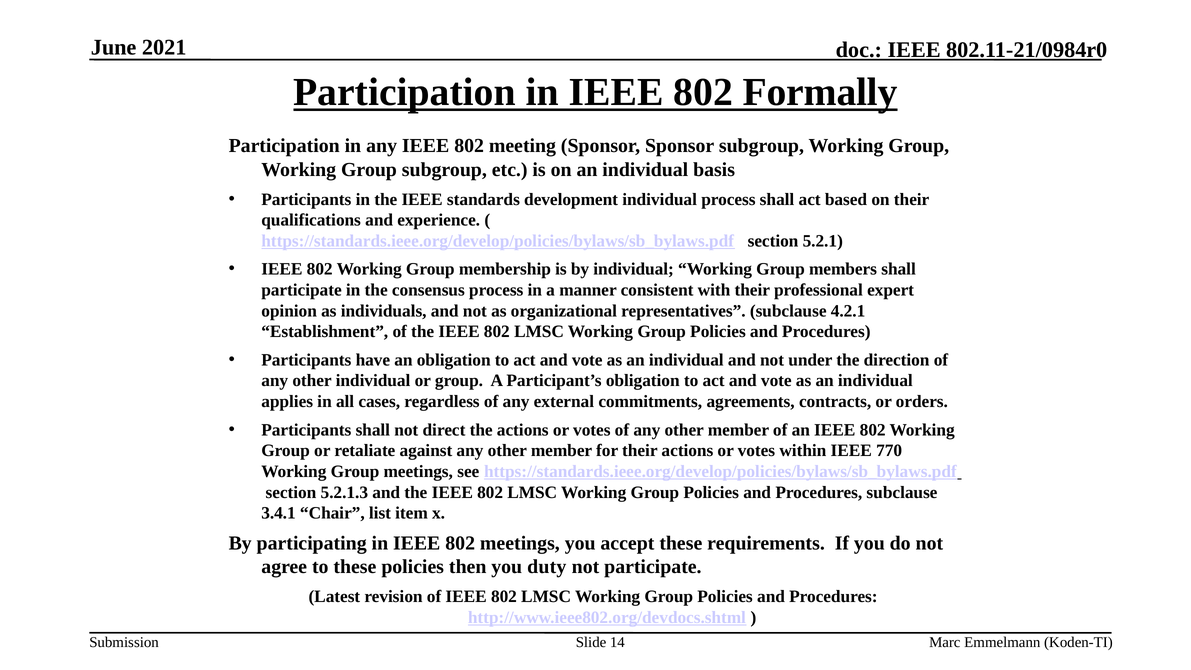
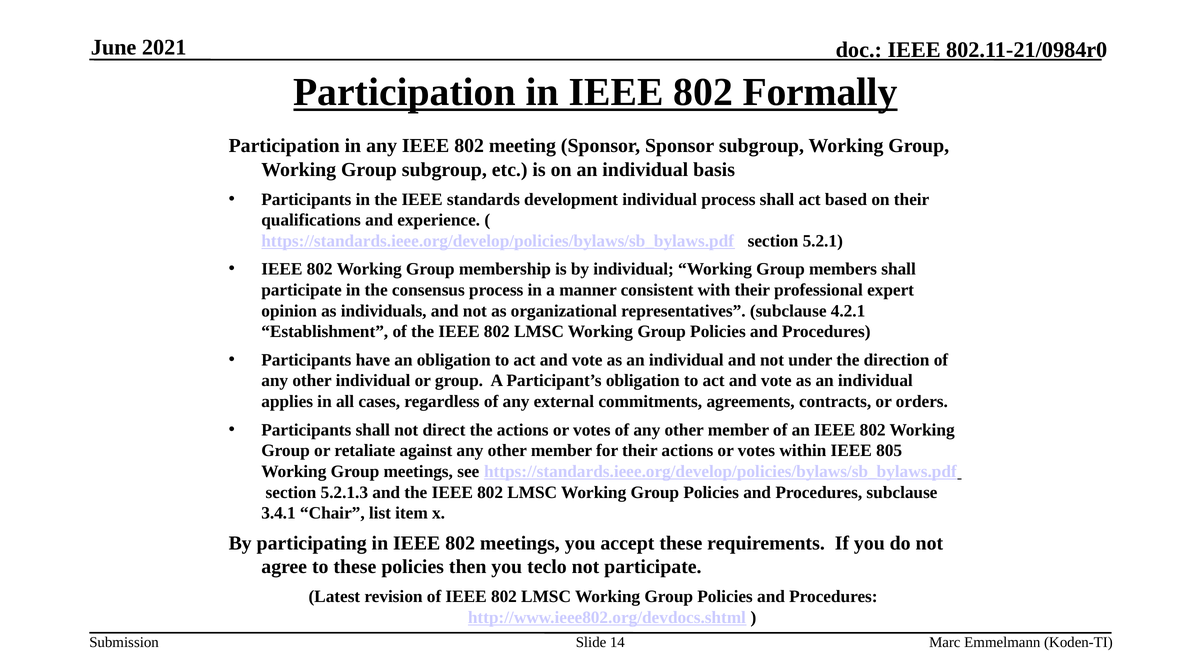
770: 770 -> 805
duty: duty -> teclo
